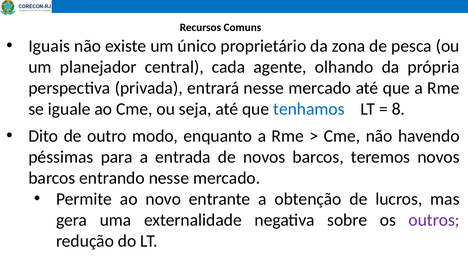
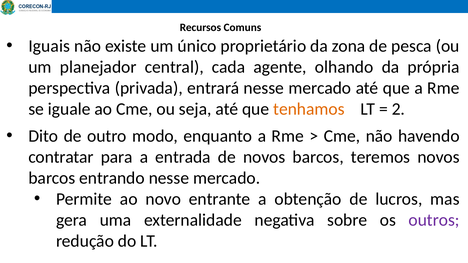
tenhamos colour: blue -> orange
8: 8 -> 2
péssimas: péssimas -> contratar
